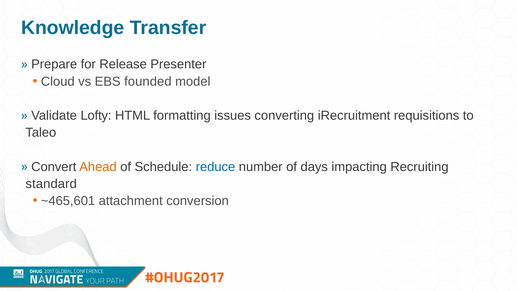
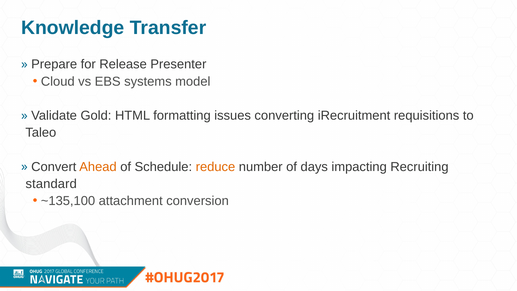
founded: founded -> systems
Lofty: Lofty -> Gold
reduce colour: blue -> orange
~465,601: ~465,601 -> ~135,100
